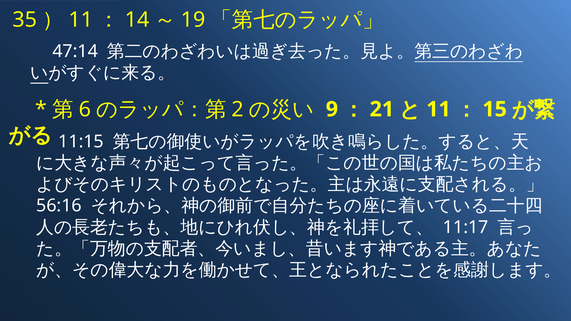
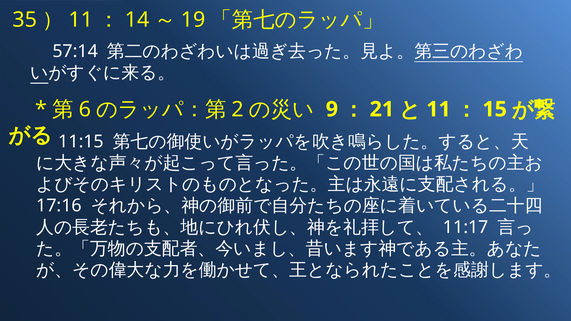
47:14: 47:14 -> 57:14
56:16: 56:16 -> 17:16
